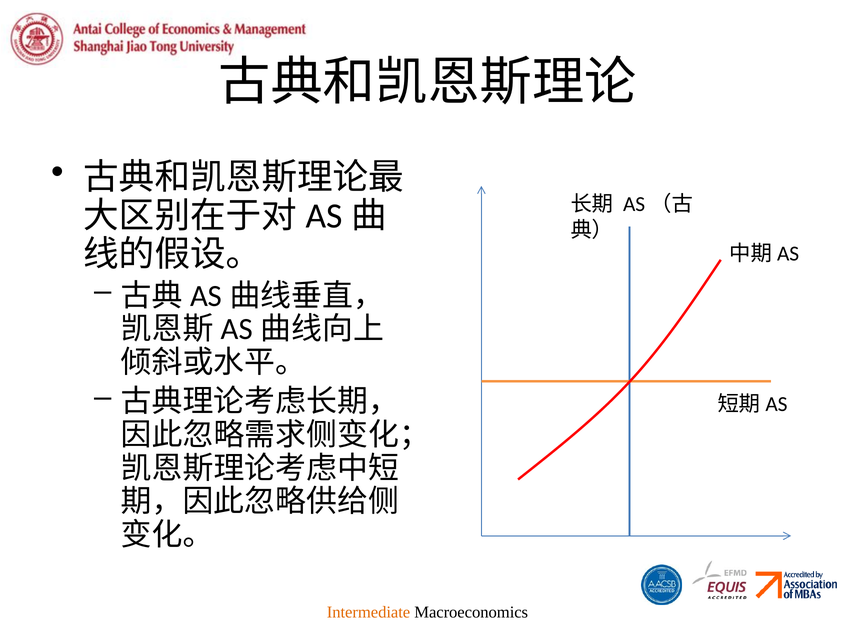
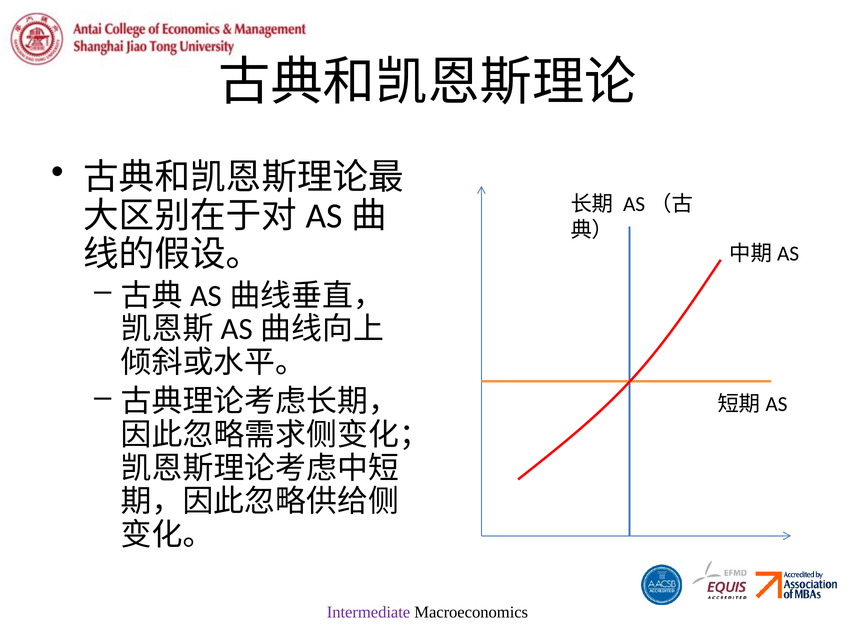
Intermediate colour: orange -> purple
